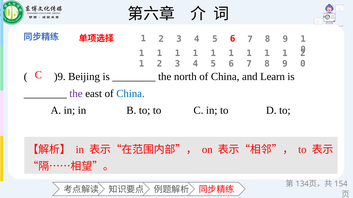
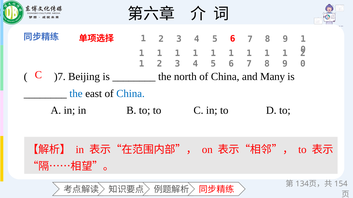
)9: )9 -> )7
Learn: Learn -> Many
the at (76, 94) colour: purple -> blue
